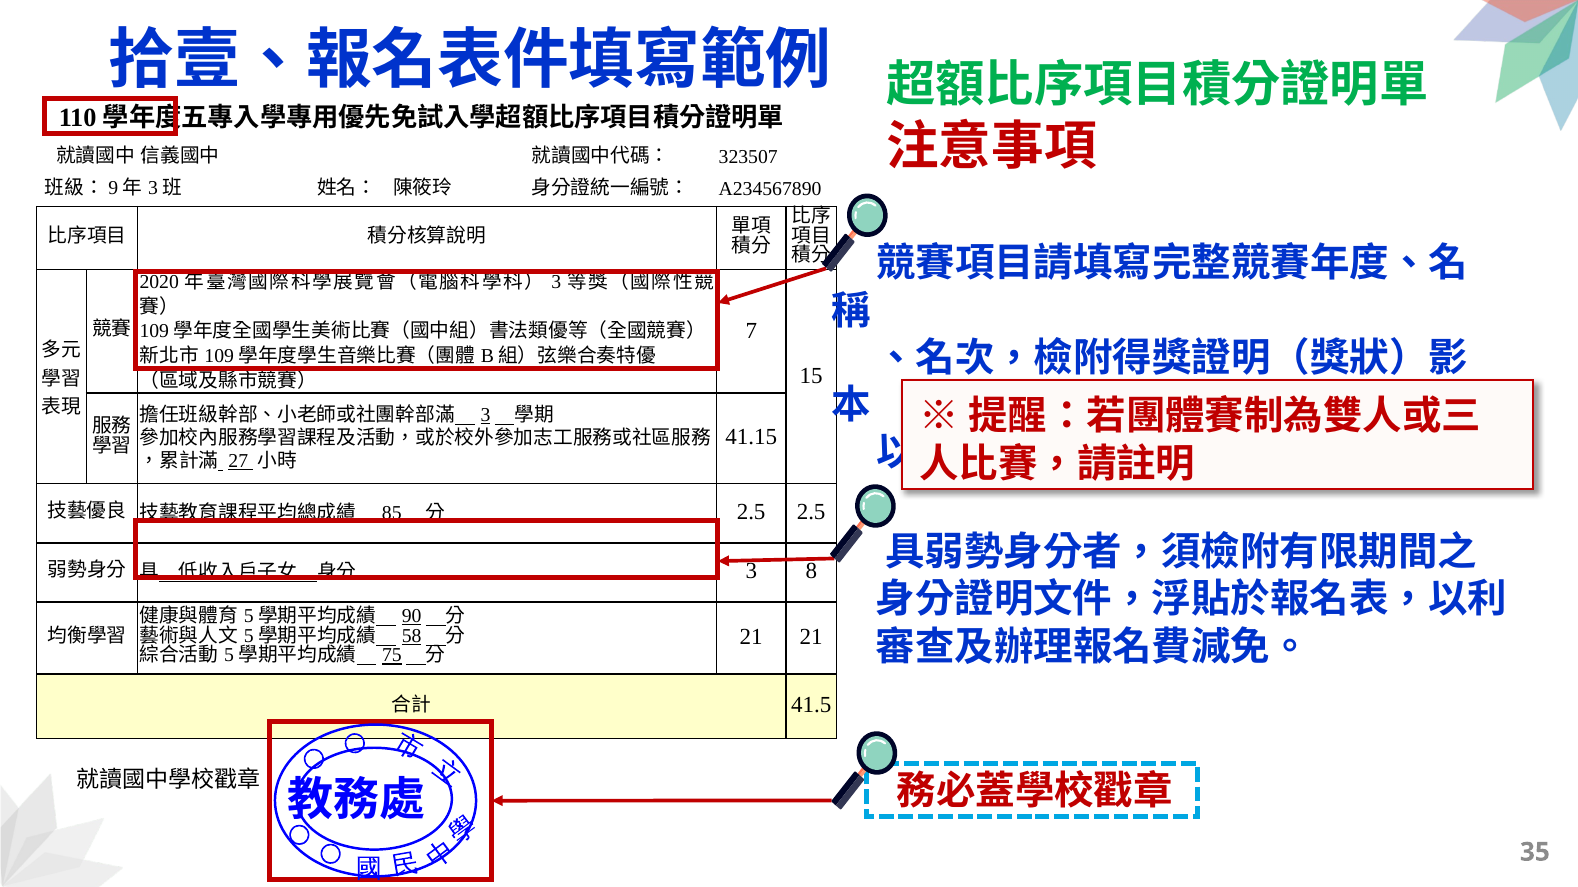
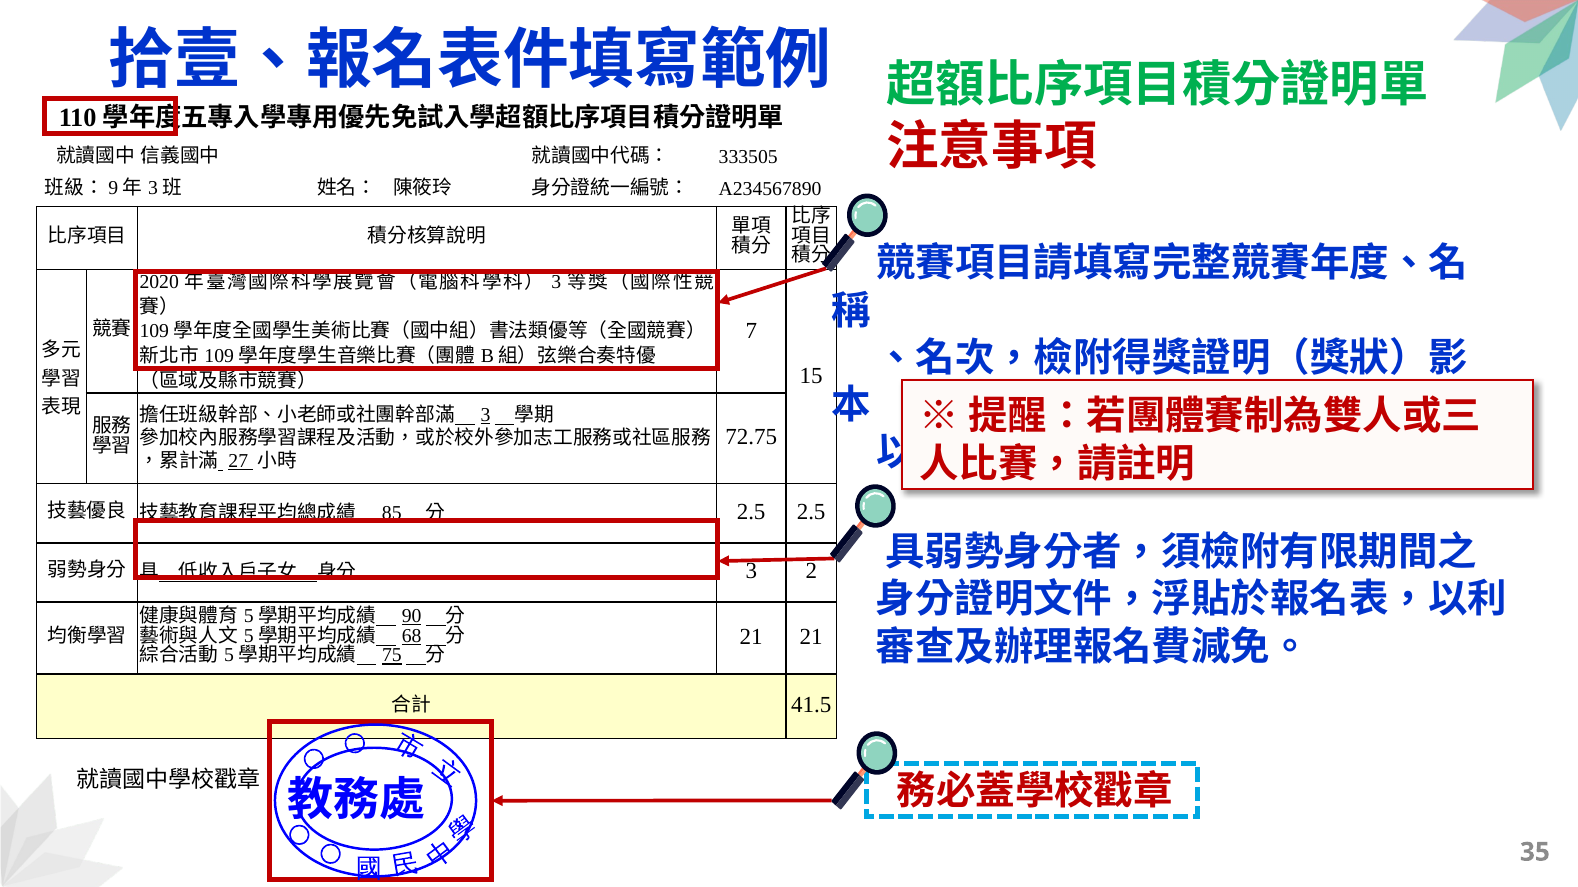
323507: 323507 -> 333505
41.15: 41.15 -> 72.75
8: 8 -> 2
58: 58 -> 68
